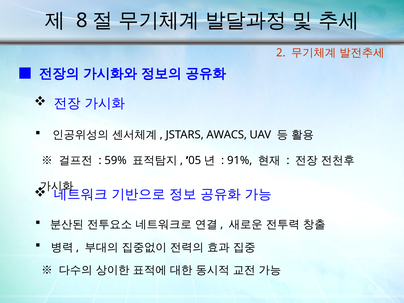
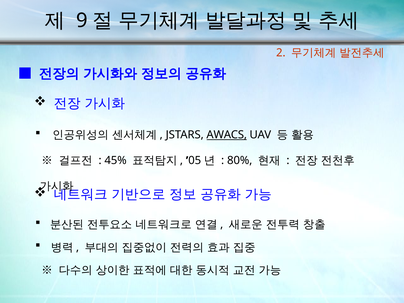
8: 8 -> 9
AWACS underline: none -> present
59%: 59% -> 45%
91%: 91% -> 80%
